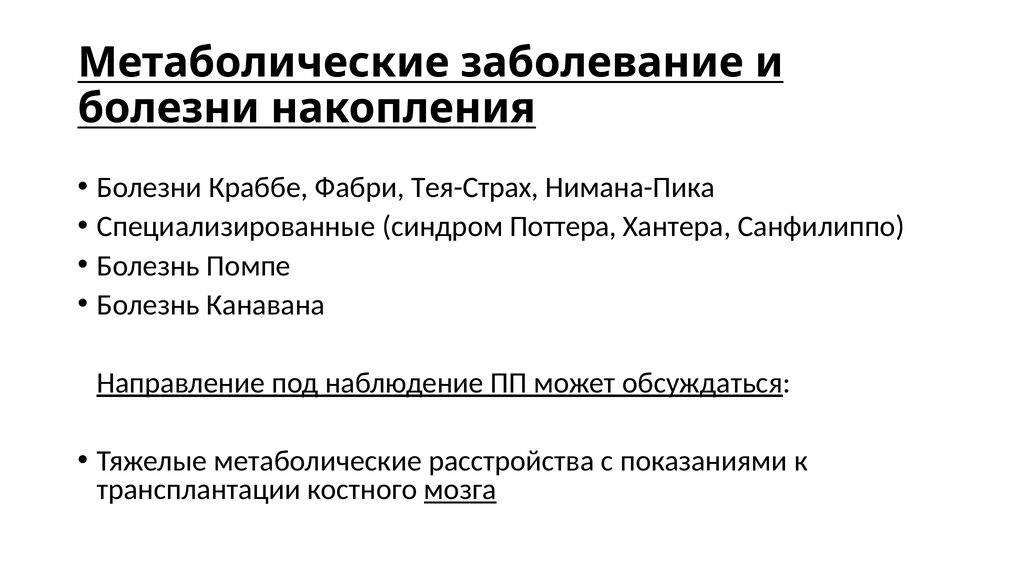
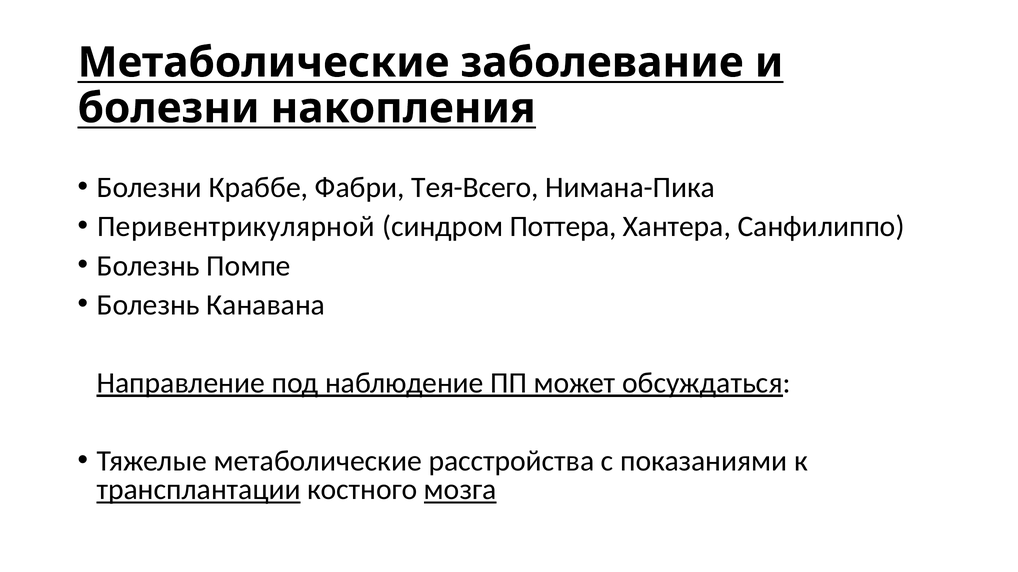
Тея-Страх: Тея-Страх -> Тея-Всего
Специализированные: Специализированные -> Перивентрикулярной
трансплантации underline: none -> present
